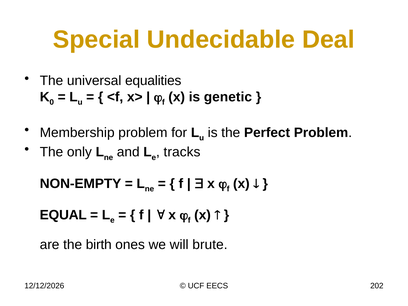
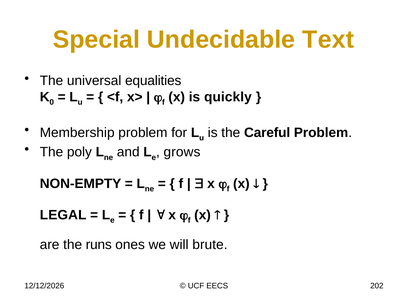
Deal: Deal -> Text
genetic: genetic -> quickly
Perfect: Perfect -> Careful
only: only -> poly
tracks: tracks -> grows
EQUAL: EQUAL -> LEGAL
birth: birth -> runs
